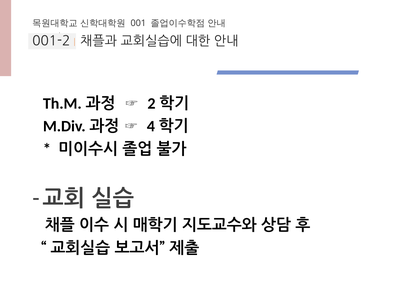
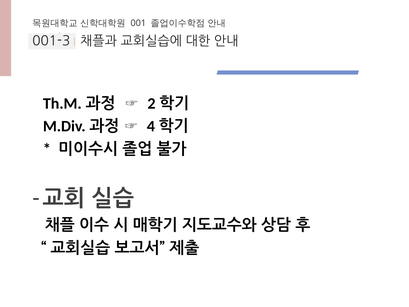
001-2: 001-2 -> 001-3
